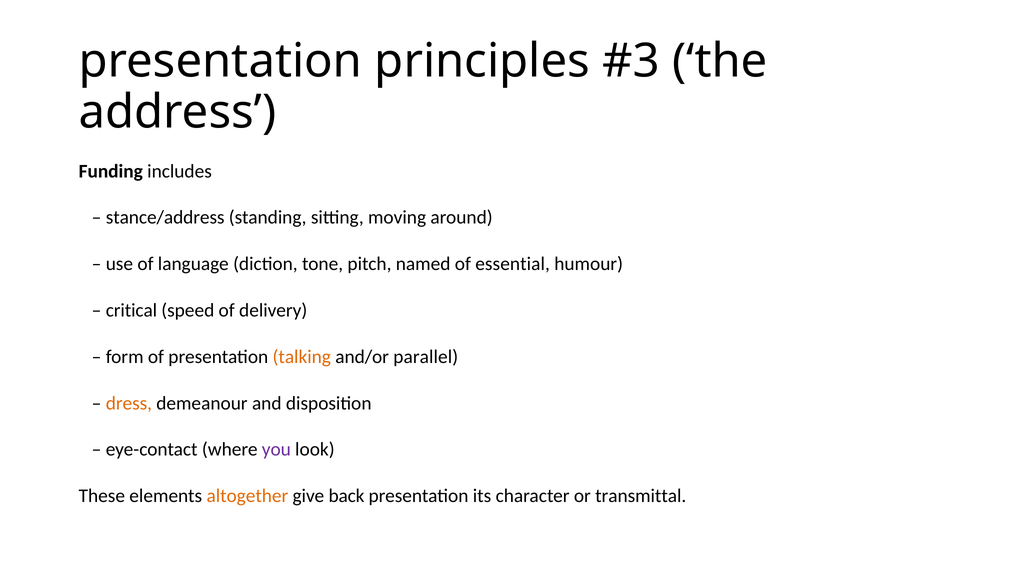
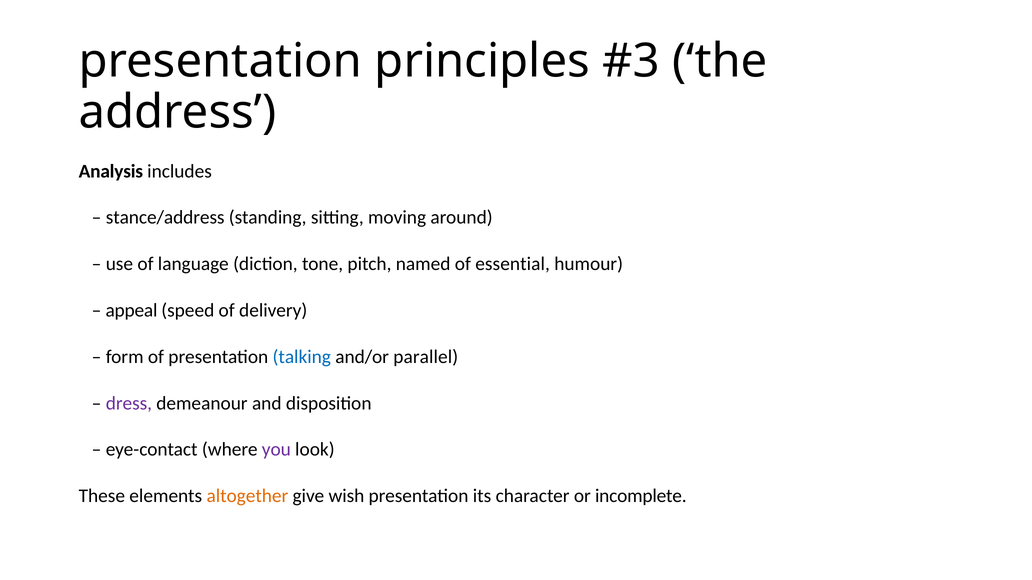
Funding: Funding -> Analysis
critical: critical -> appeal
talking colour: orange -> blue
dress colour: orange -> purple
back: back -> wish
transmittal: transmittal -> incomplete
